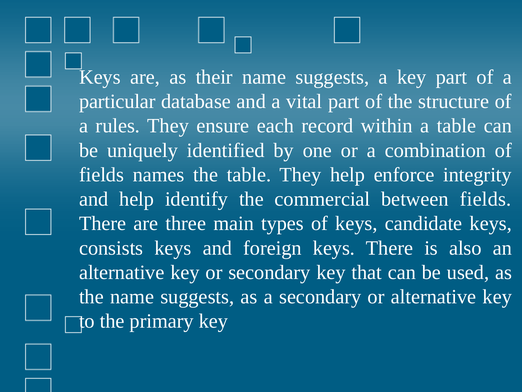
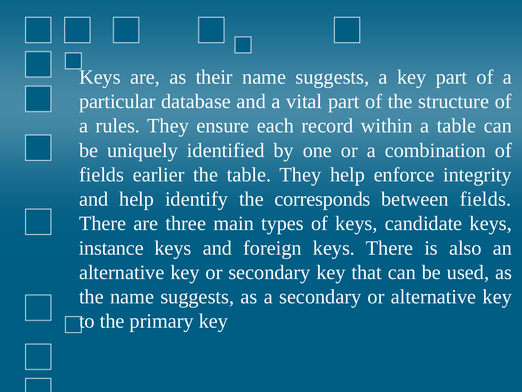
names: names -> earlier
commercial: commercial -> corresponds
consists: consists -> instance
